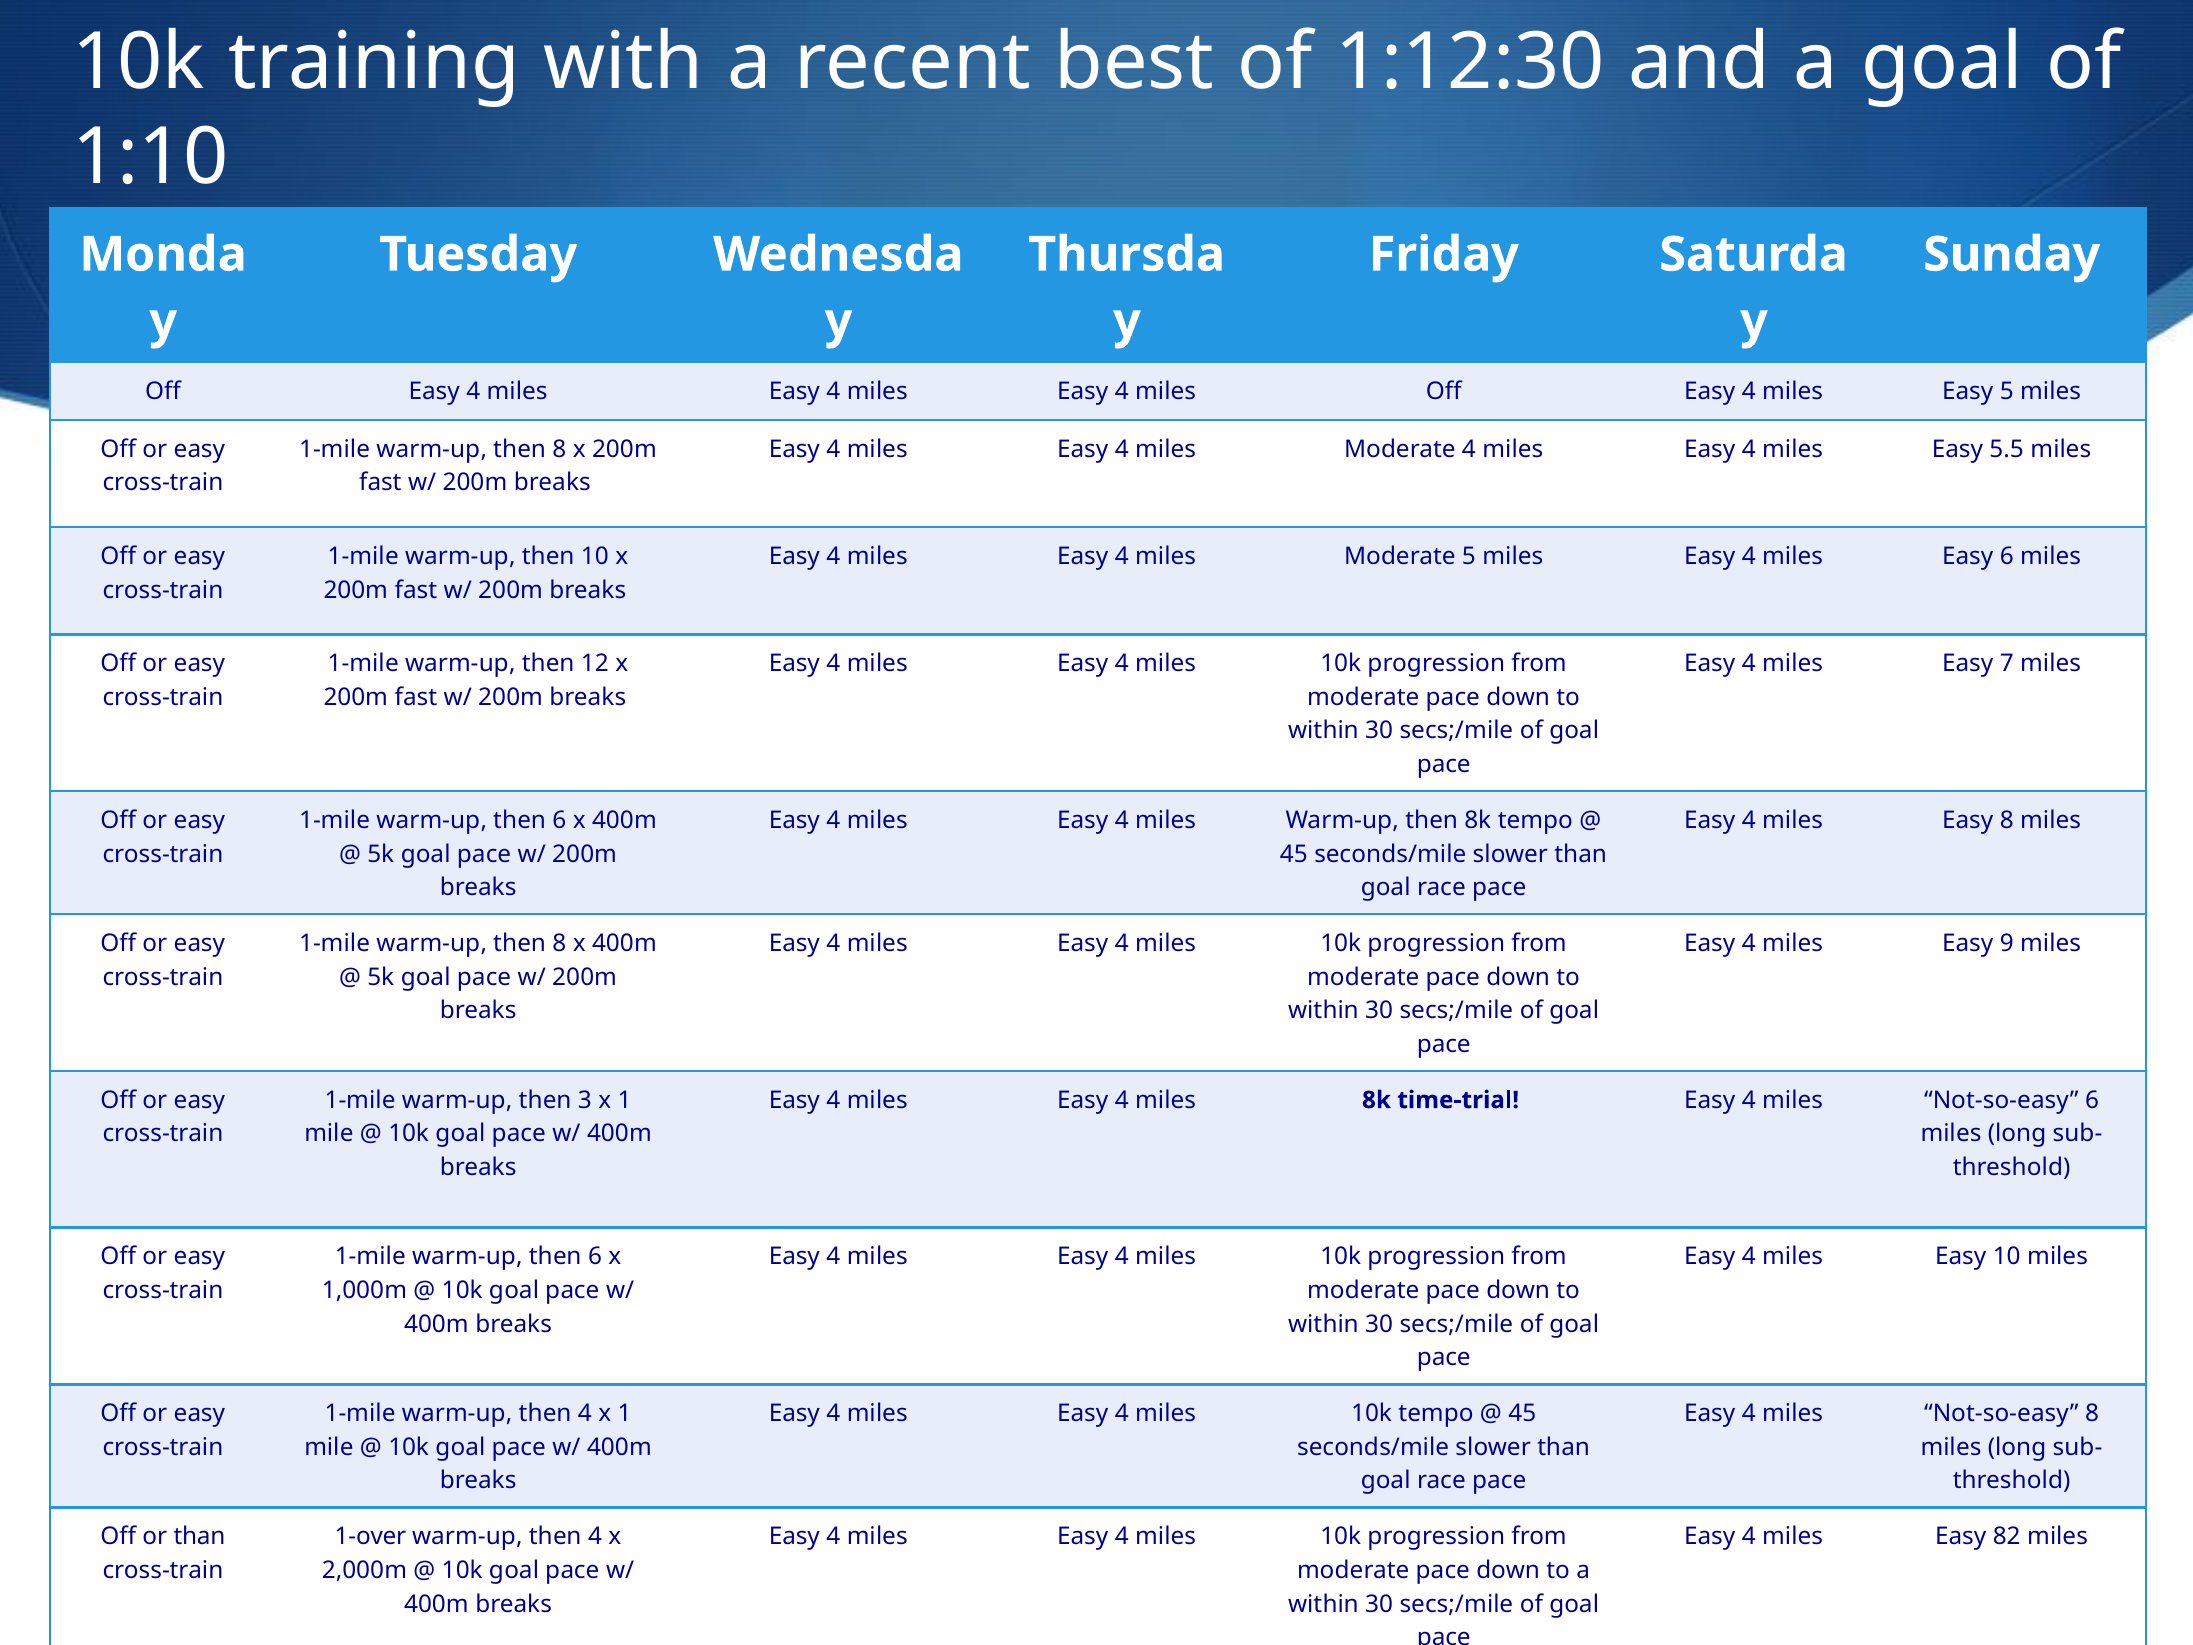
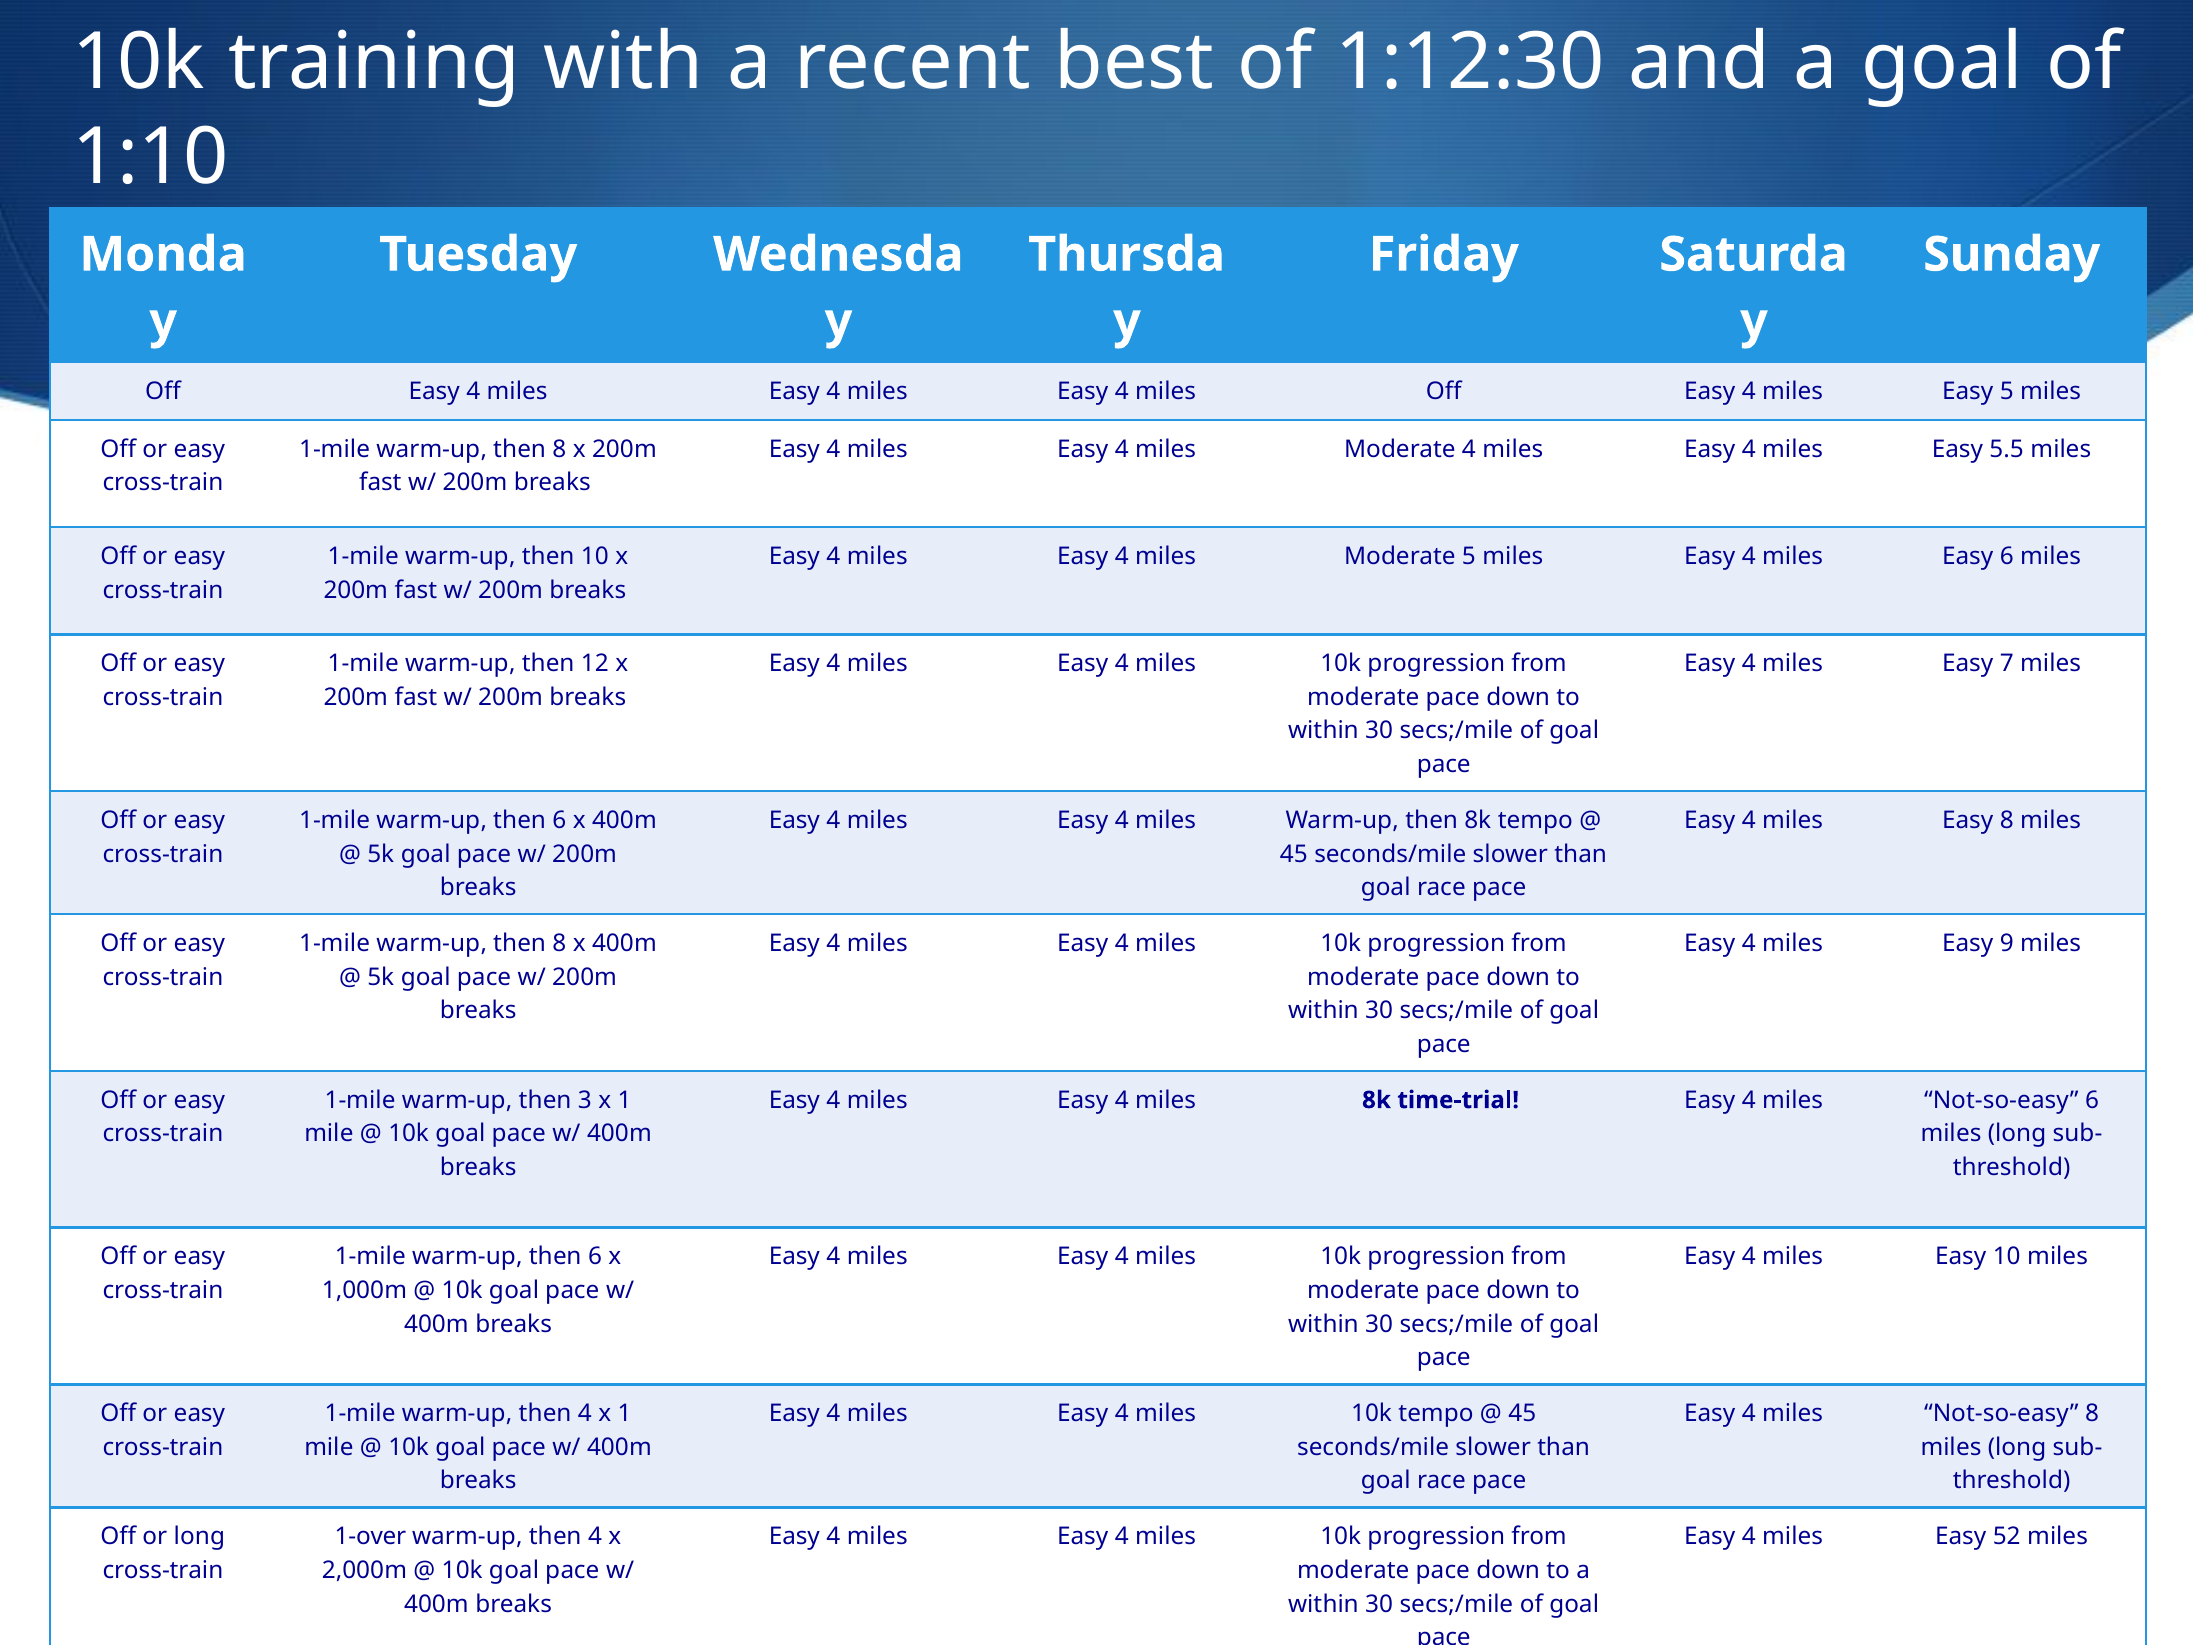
or than: than -> long
82: 82 -> 52
